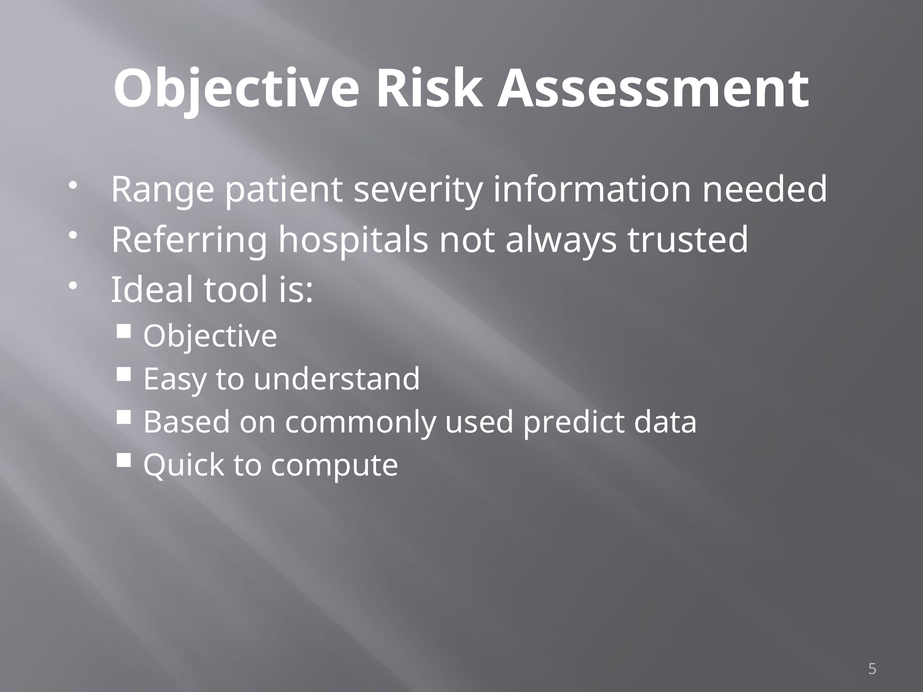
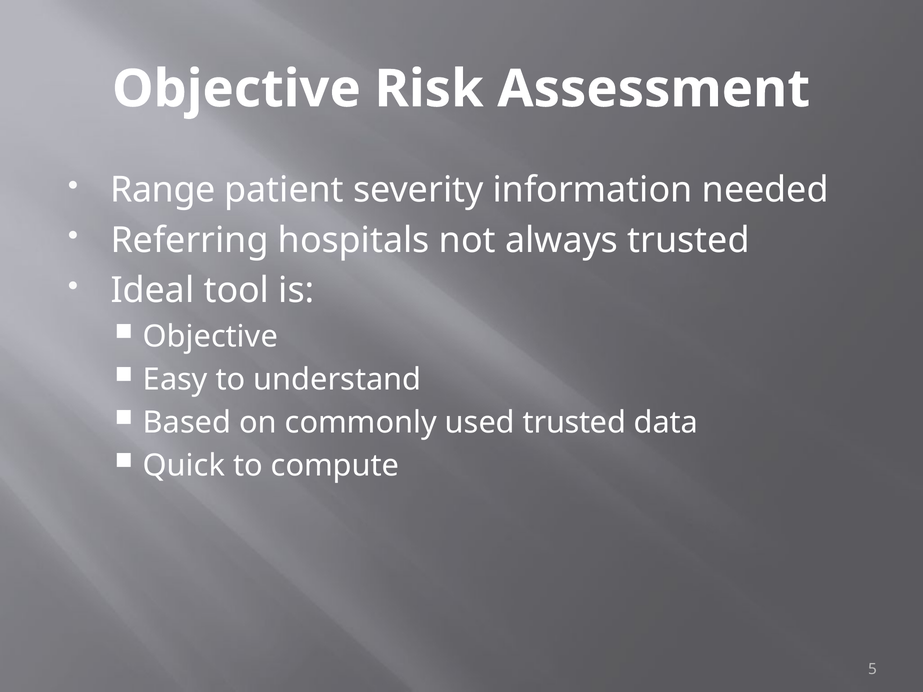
used predict: predict -> trusted
